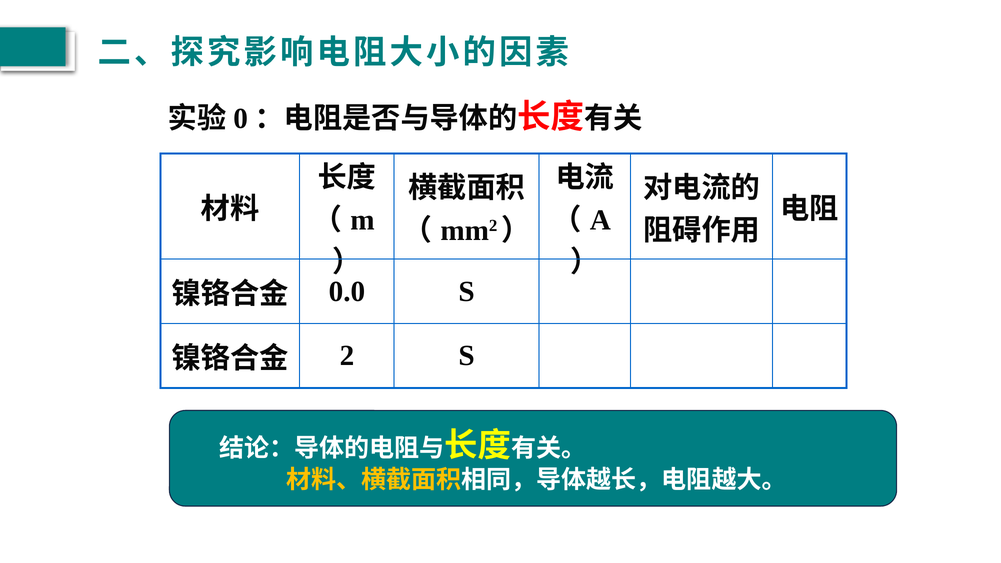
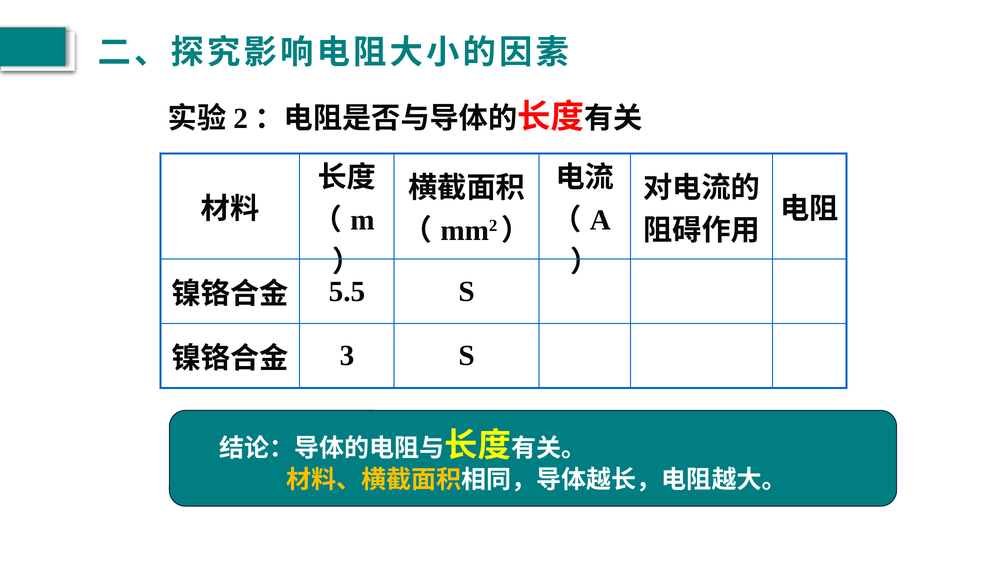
0: 0 -> 2
0.0: 0.0 -> 5.5
2: 2 -> 3
